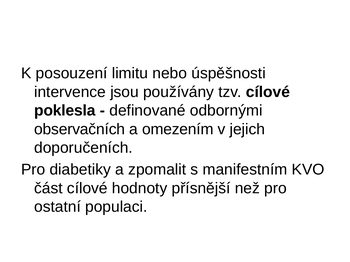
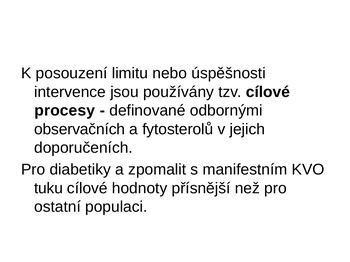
poklesla: poklesla -> procesy
omezením: omezením -> fytosterolů
část: část -> tuku
